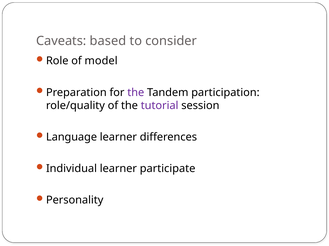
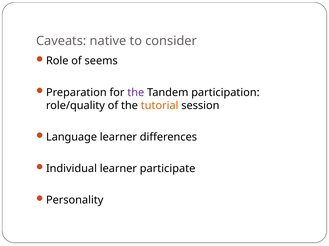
based: based -> native
model: model -> seems
tutorial colour: purple -> orange
